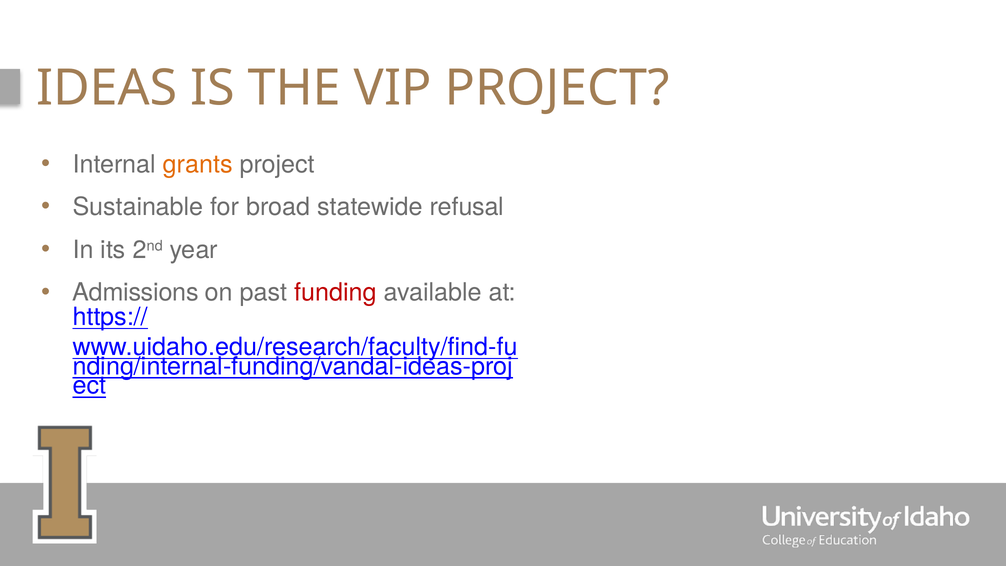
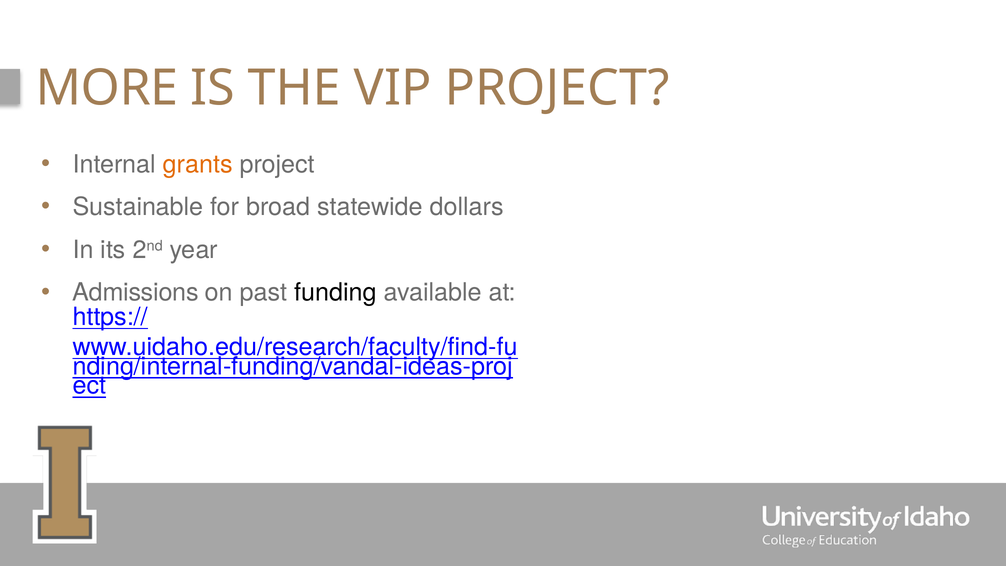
IDEAS: IDEAS -> MORE
refusal: refusal -> dollars
funding colour: red -> black
